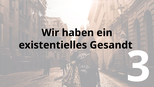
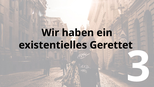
Gesandt: Gesandt -> Gerettet
